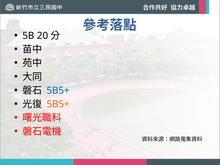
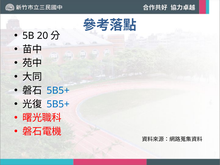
5B5+ at (58, 104) colour: orange -> blue
